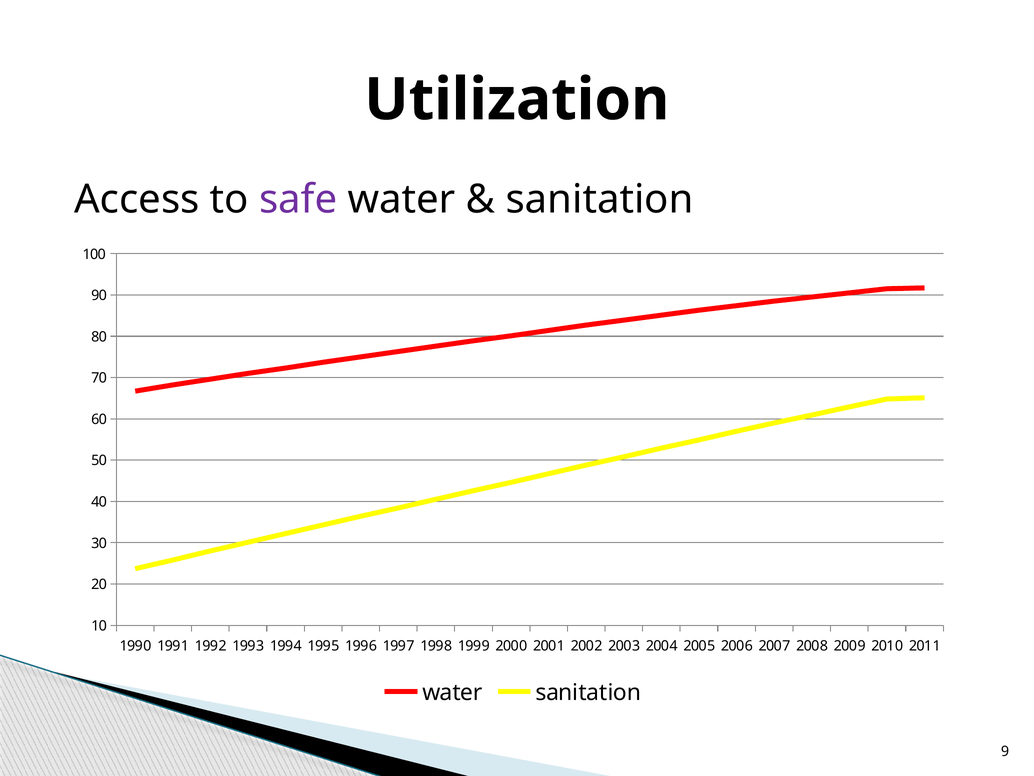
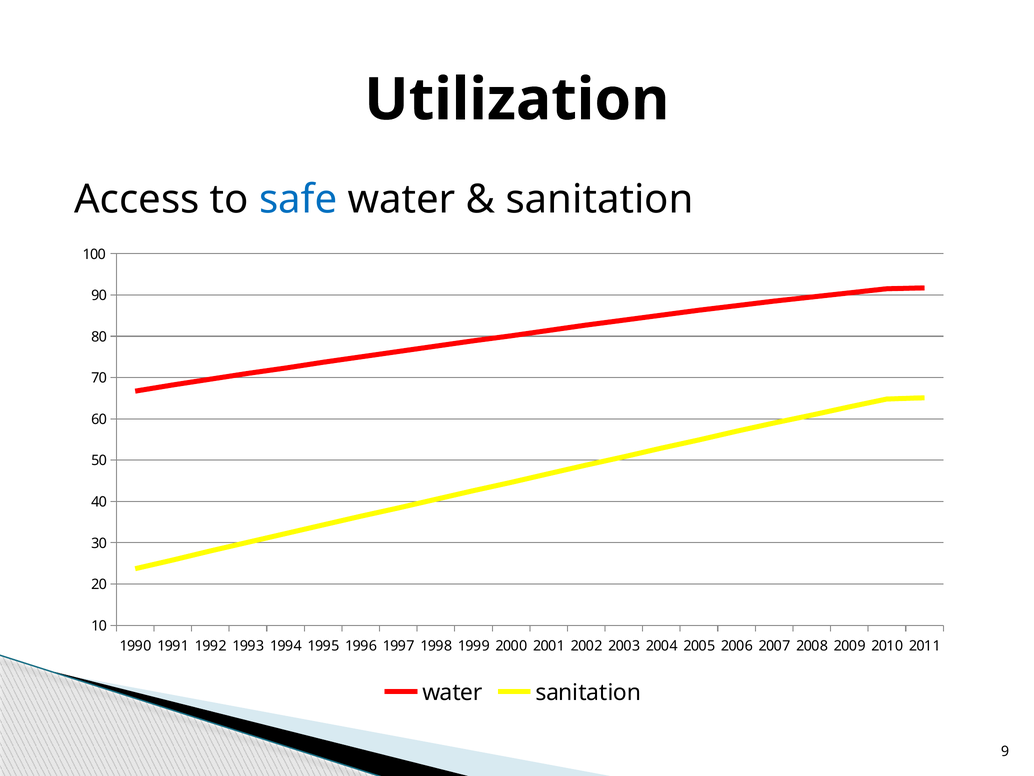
safe colour: purple -> blue
